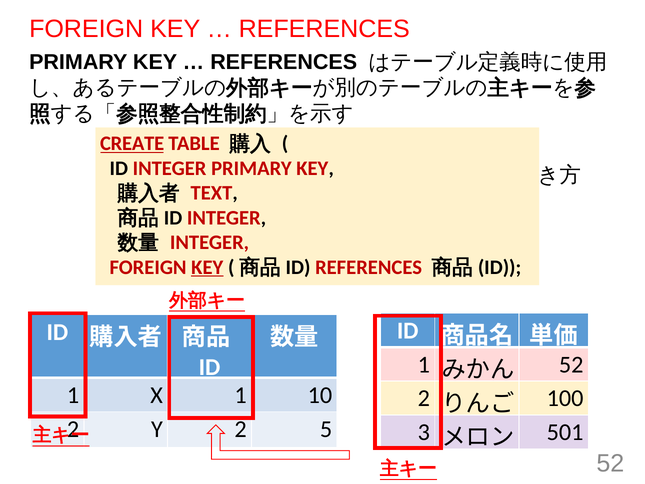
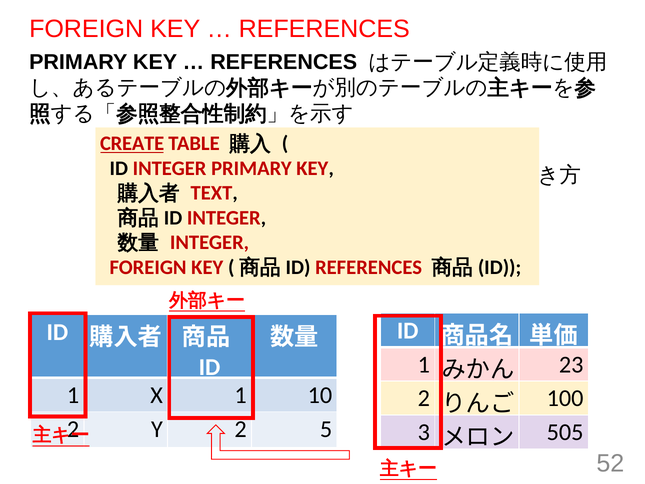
KEY at (207, 267) underline: present -> none
52 at (571, 364): 52 -> 23
501: 501 -> 505
